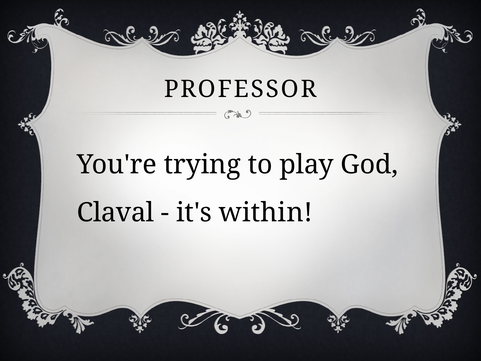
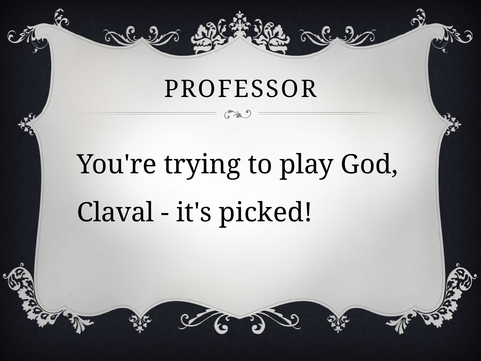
within: within -> picked
